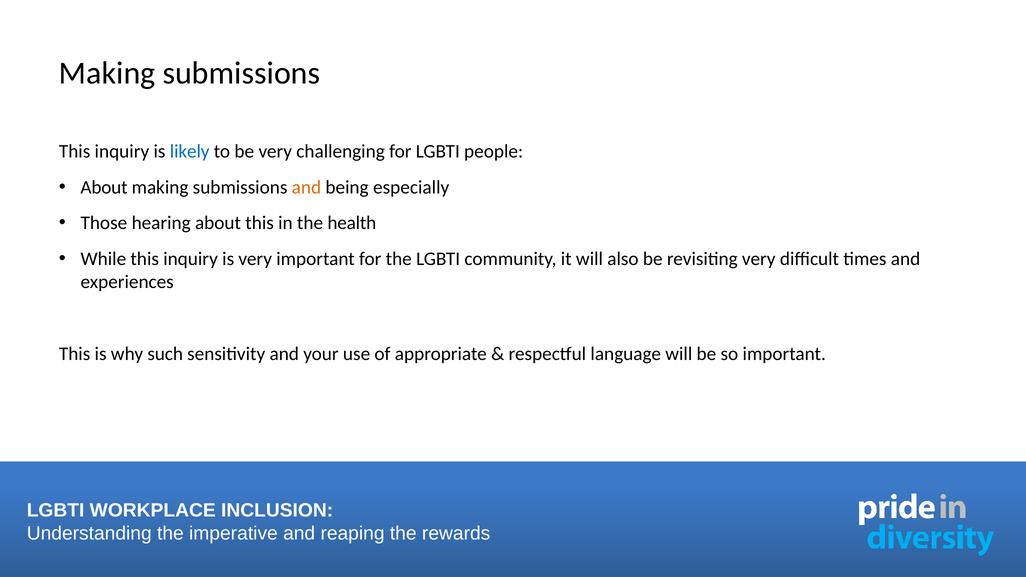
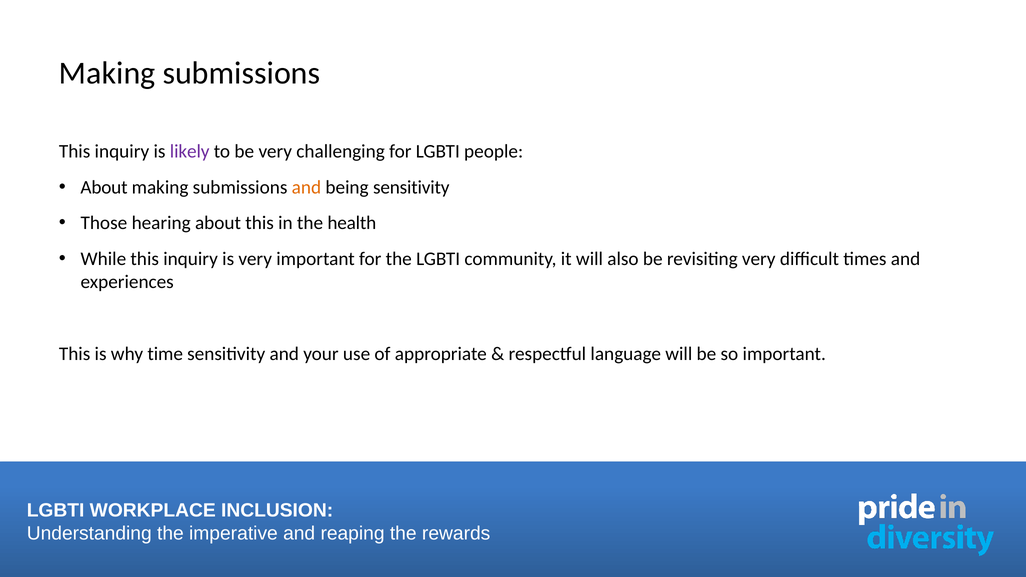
likely colour: blue -> purple
being especially: especially -> sensitivity
such: such -> time
